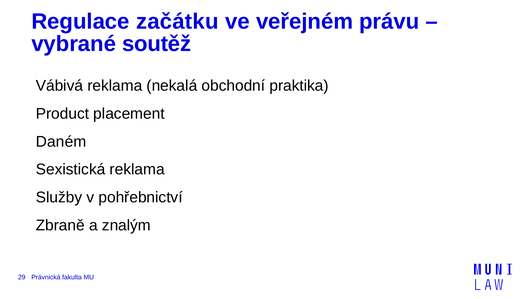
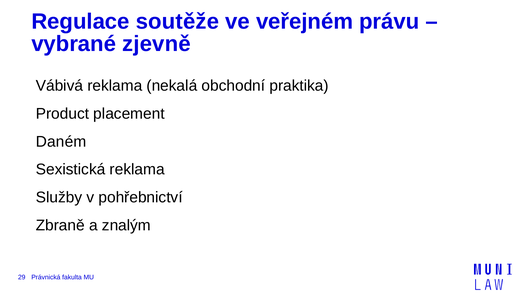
začátku: začátku -> soutěže
soutěž: soutěž -> zjevně
